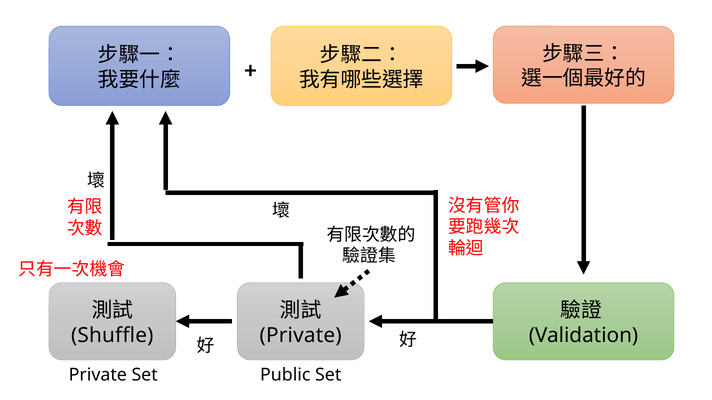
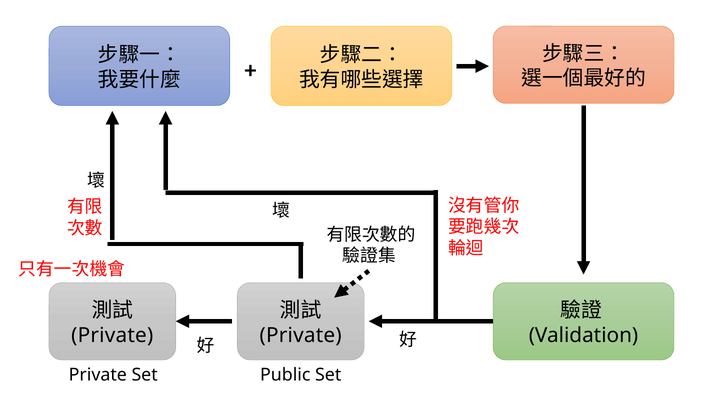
Shuffle at (112, 336): Shuffle -> Private
